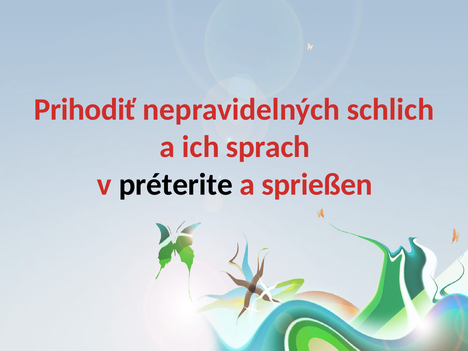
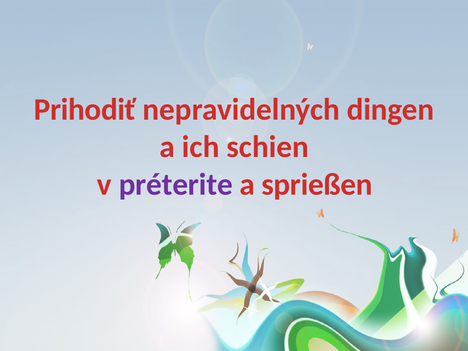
schlich: schlich -> dingen
sprach: sprach -> schien
préterite colour: black -> purple
